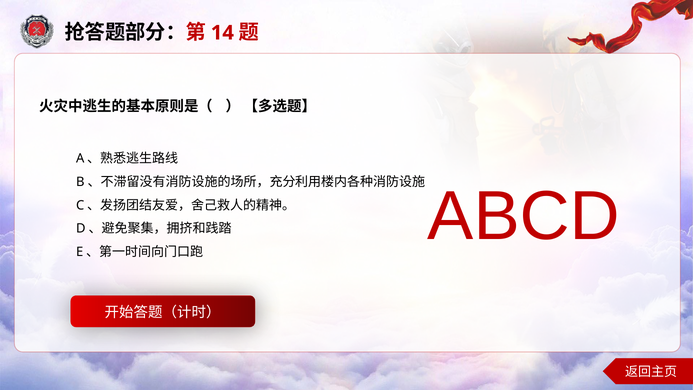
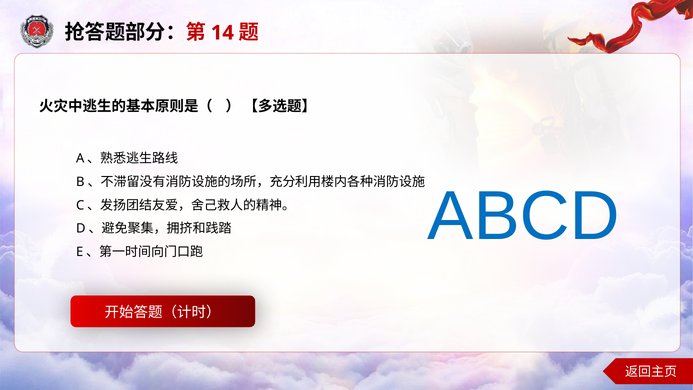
ABCD colour: red -> blue
